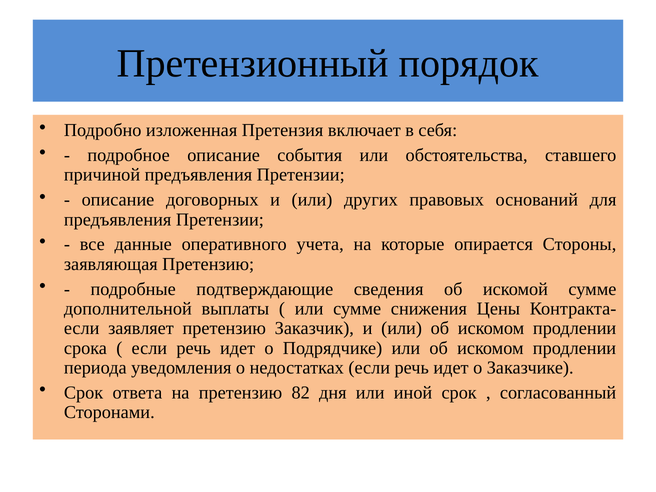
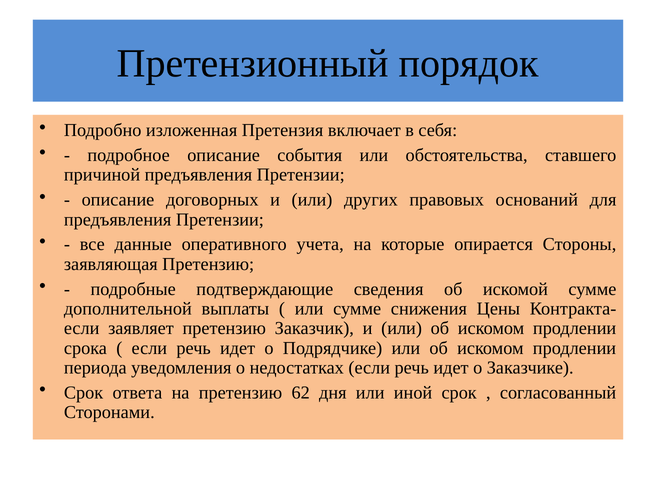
82: 82 -> 62
